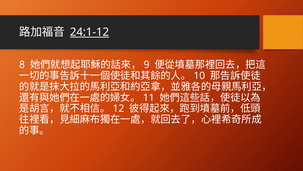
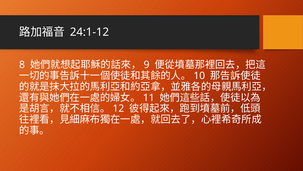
24:1-12 underline: present -> none
